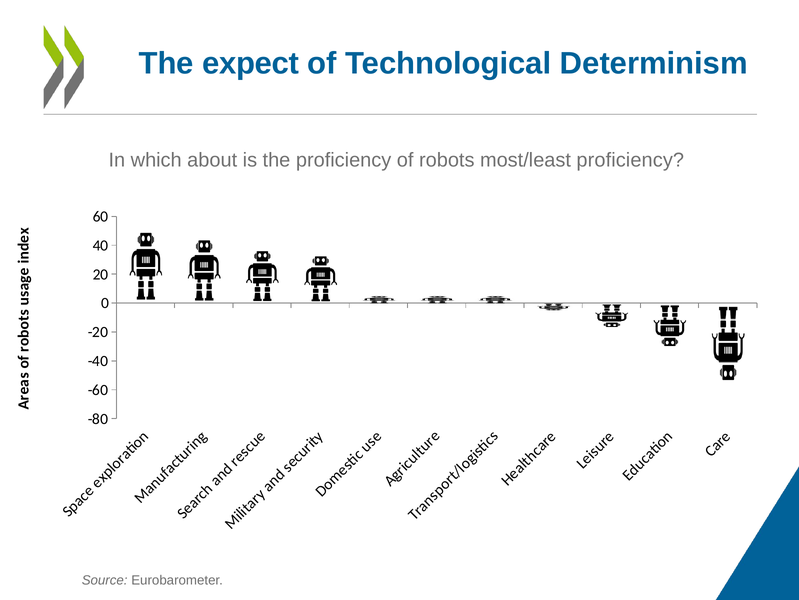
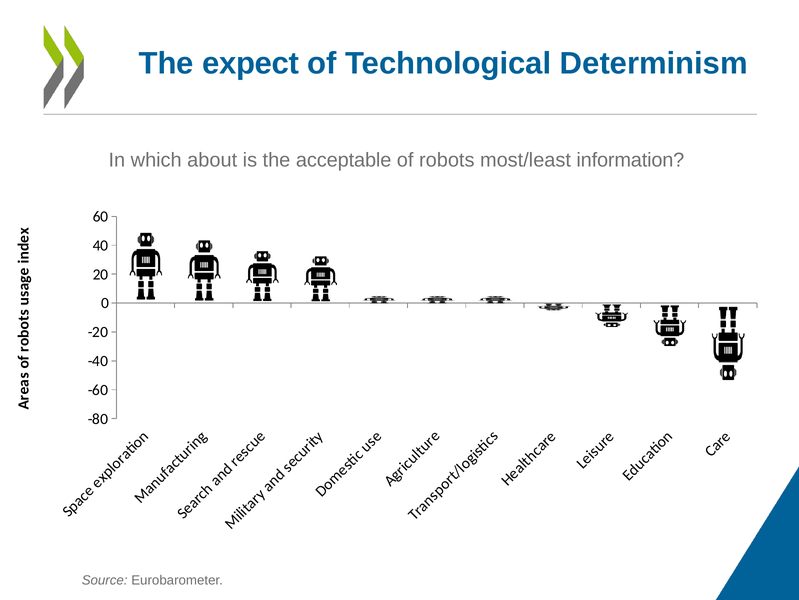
the proficiency: proficiency -> acceptable
most/least proficiency: proficiency -> information
